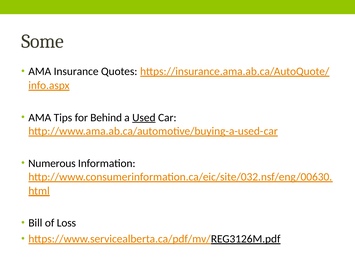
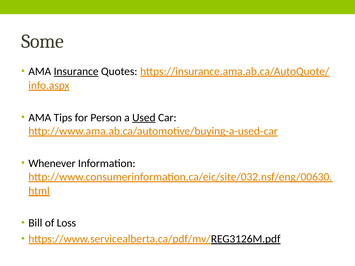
Insurance underline: none -> present
Behind: Behind -> Person
Numerous: Numerous -> Whenever
